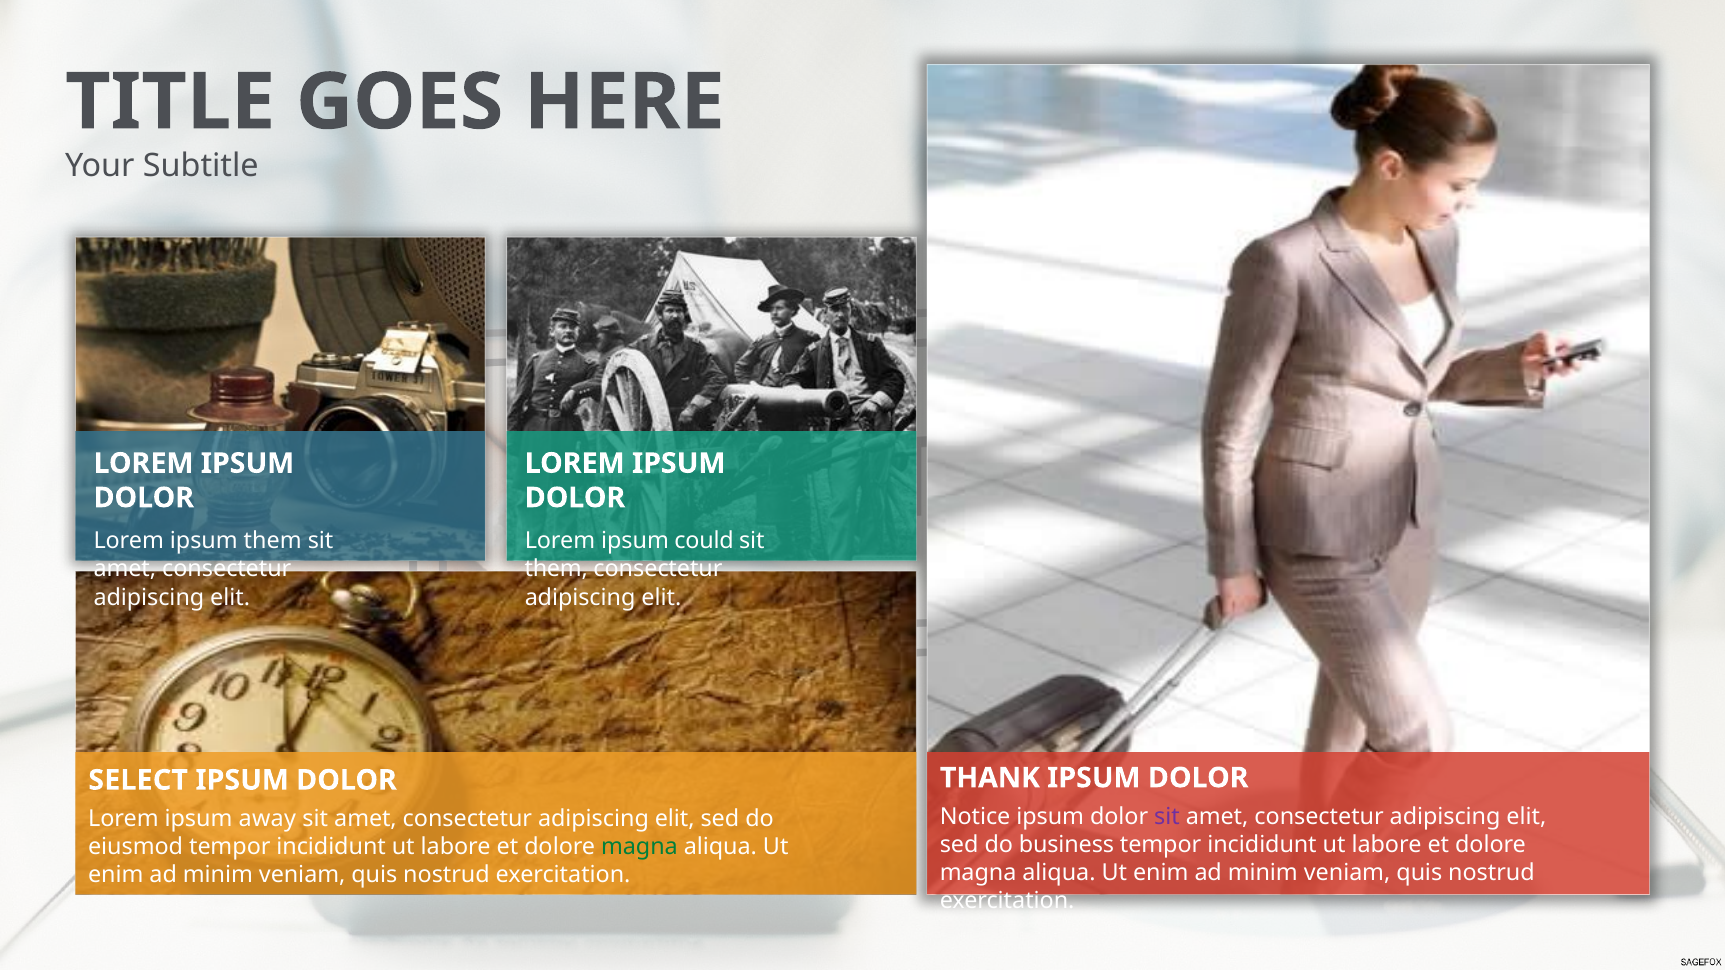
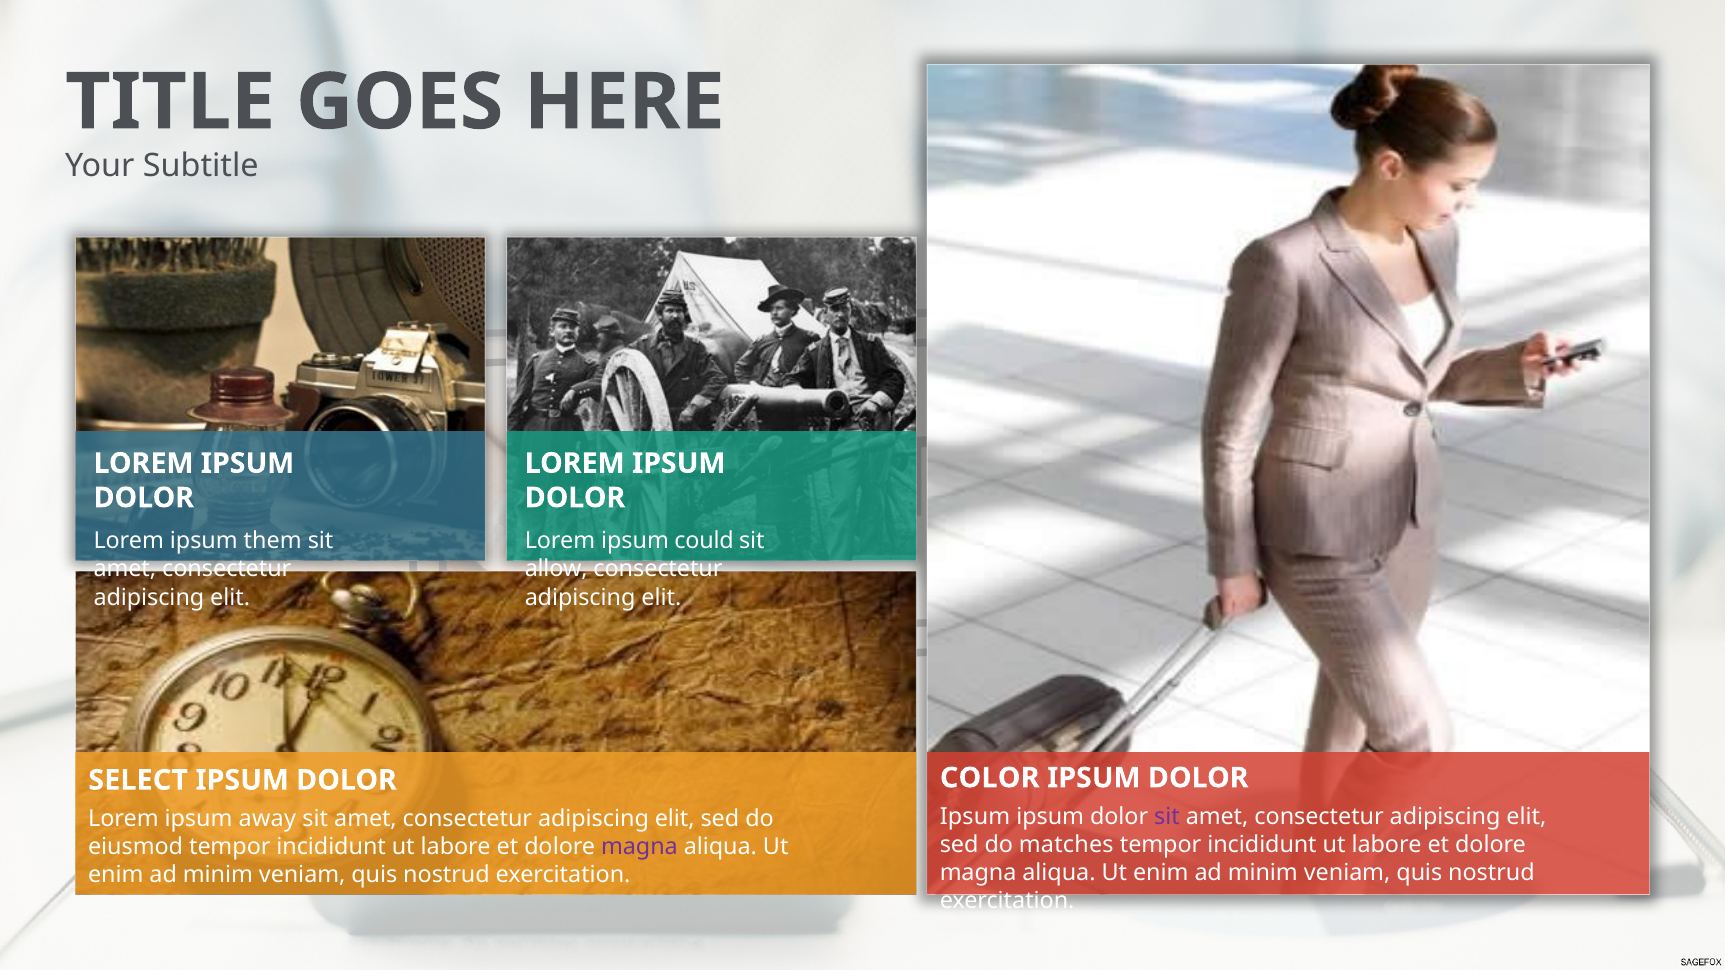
them at (556, 569): them -> allow
THANK: THANK -> COLOR
Notice at (975, 817): Notice -> Ipsum
business: business -> matches
magna at (639, 847) colour: green -> purple
